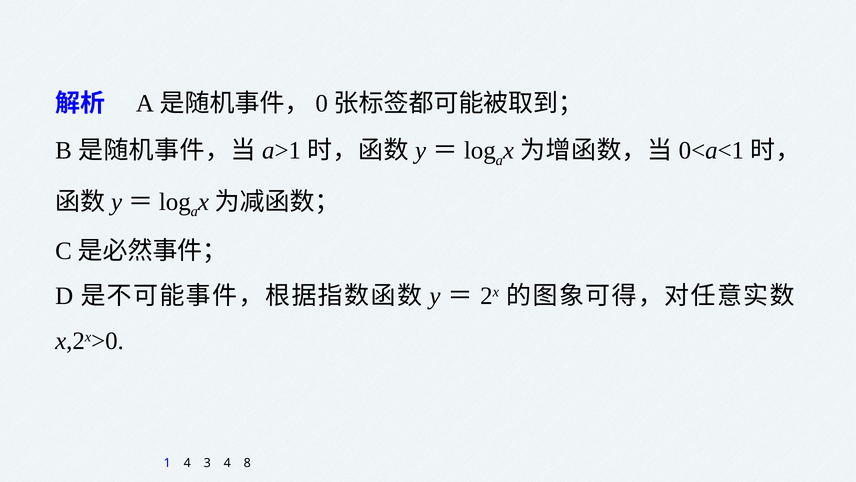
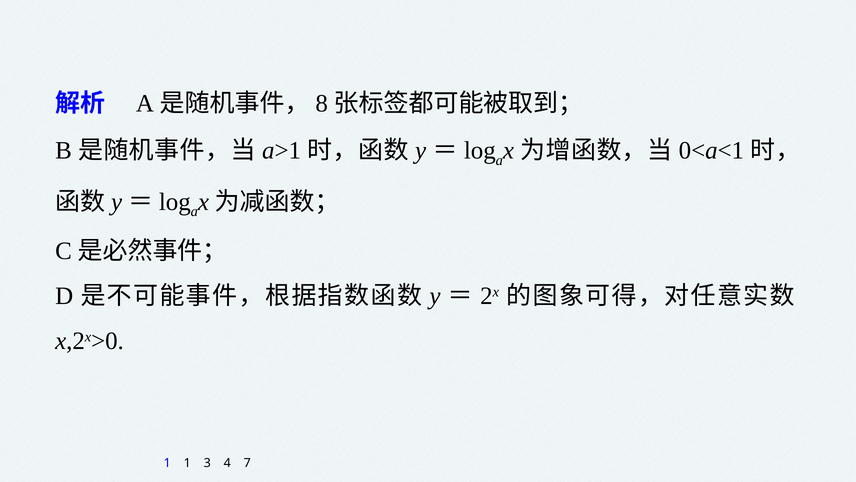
0: 0 -> 8
1 4: 4 -> 1
8: 8 -> 7
